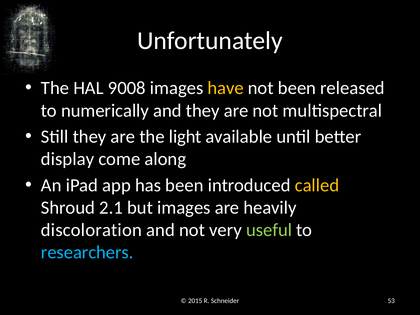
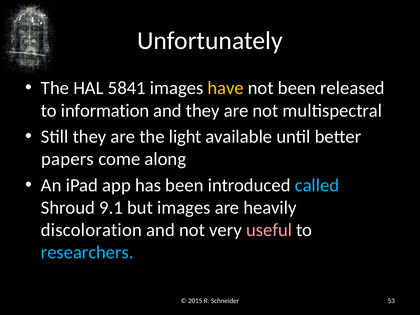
9008: 9008 -> 5841
numerically: numerically -> information
display: display -> papers
called colour: yellow -> light blue
2.1: 2.1 -> 9.1
useful colour: light green -> pink
